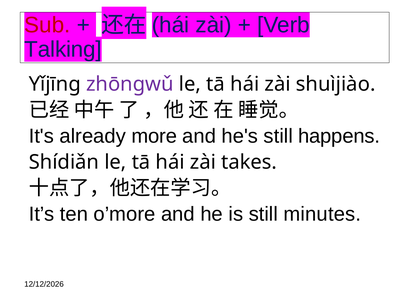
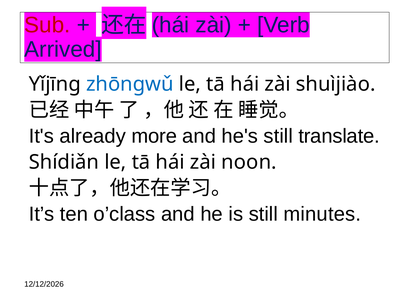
Talking: Talking -> Arrived
zhōngwǔ colour: purple -> blue
happens: happens -> translate
takes: takes -> noon
o’more: o’more -> o’class
